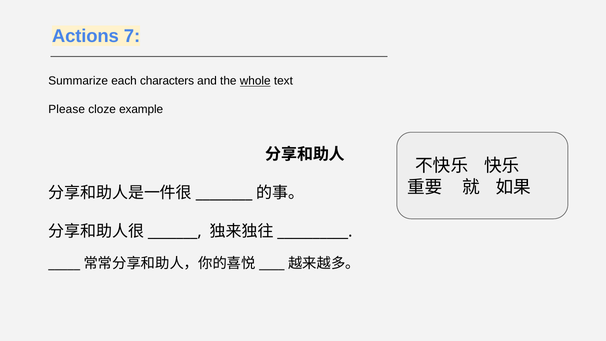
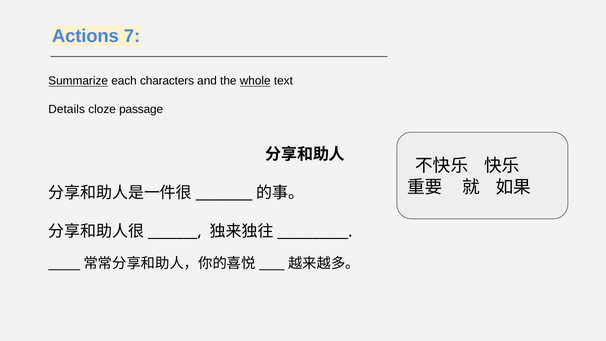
Summarize underline: none -> present
Please: Please -> Details
example: example -> passage
